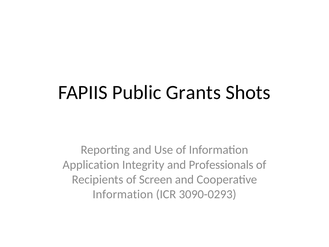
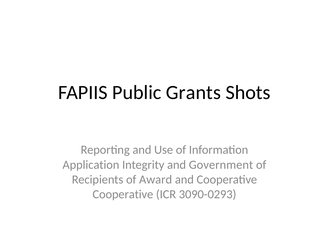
Professionals: Professionals -> Government
Screen: Screen -> Award
Information at (123, 194): Information -> Cooperative
